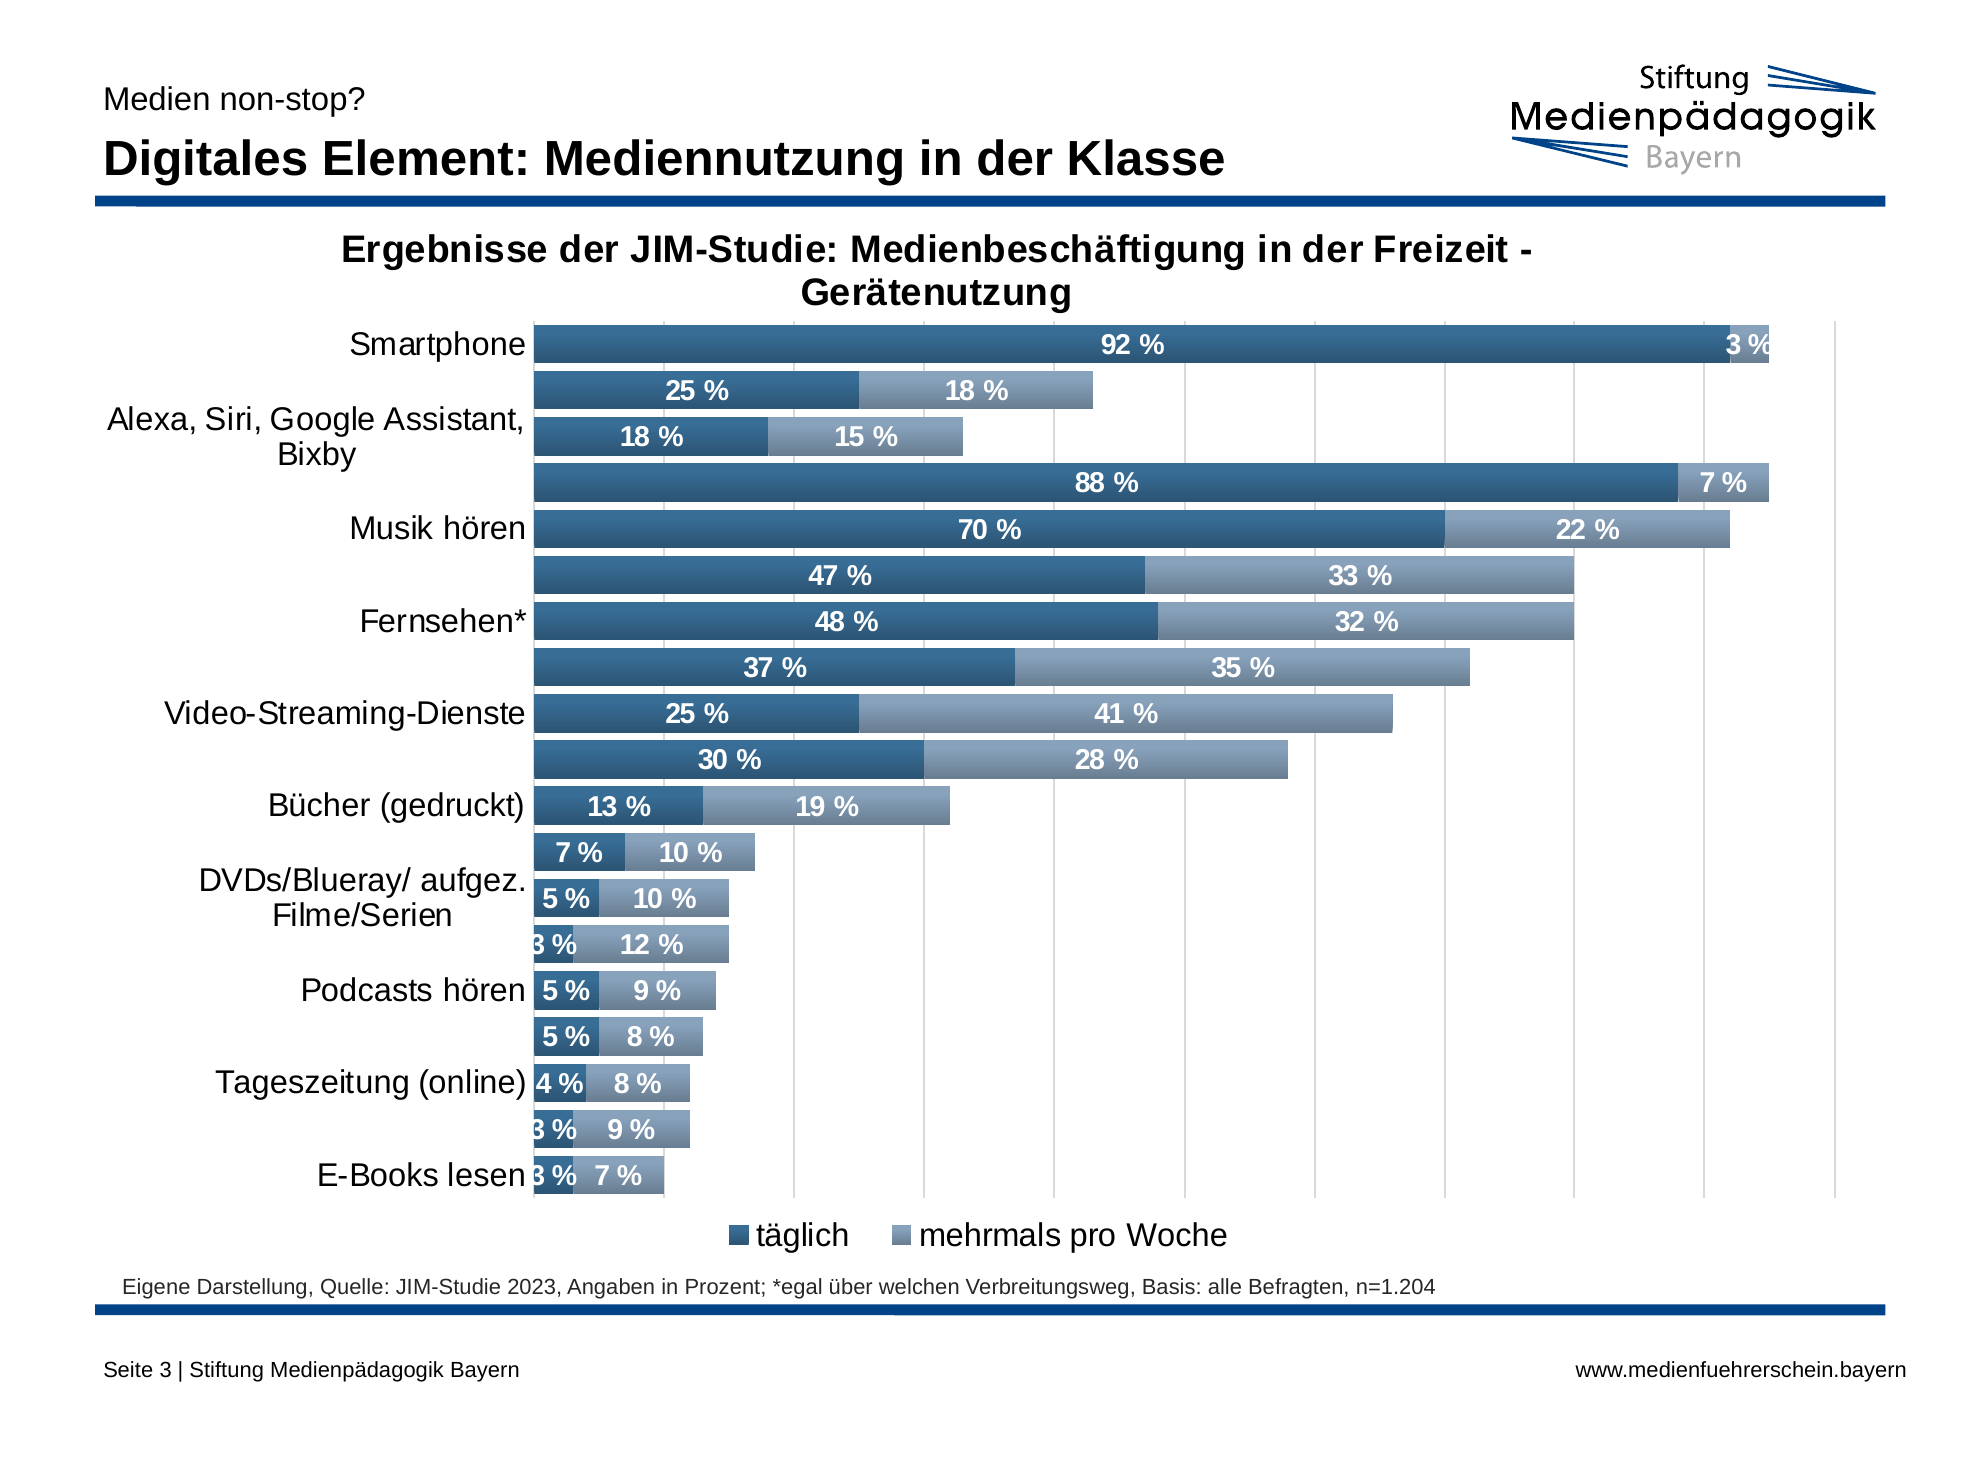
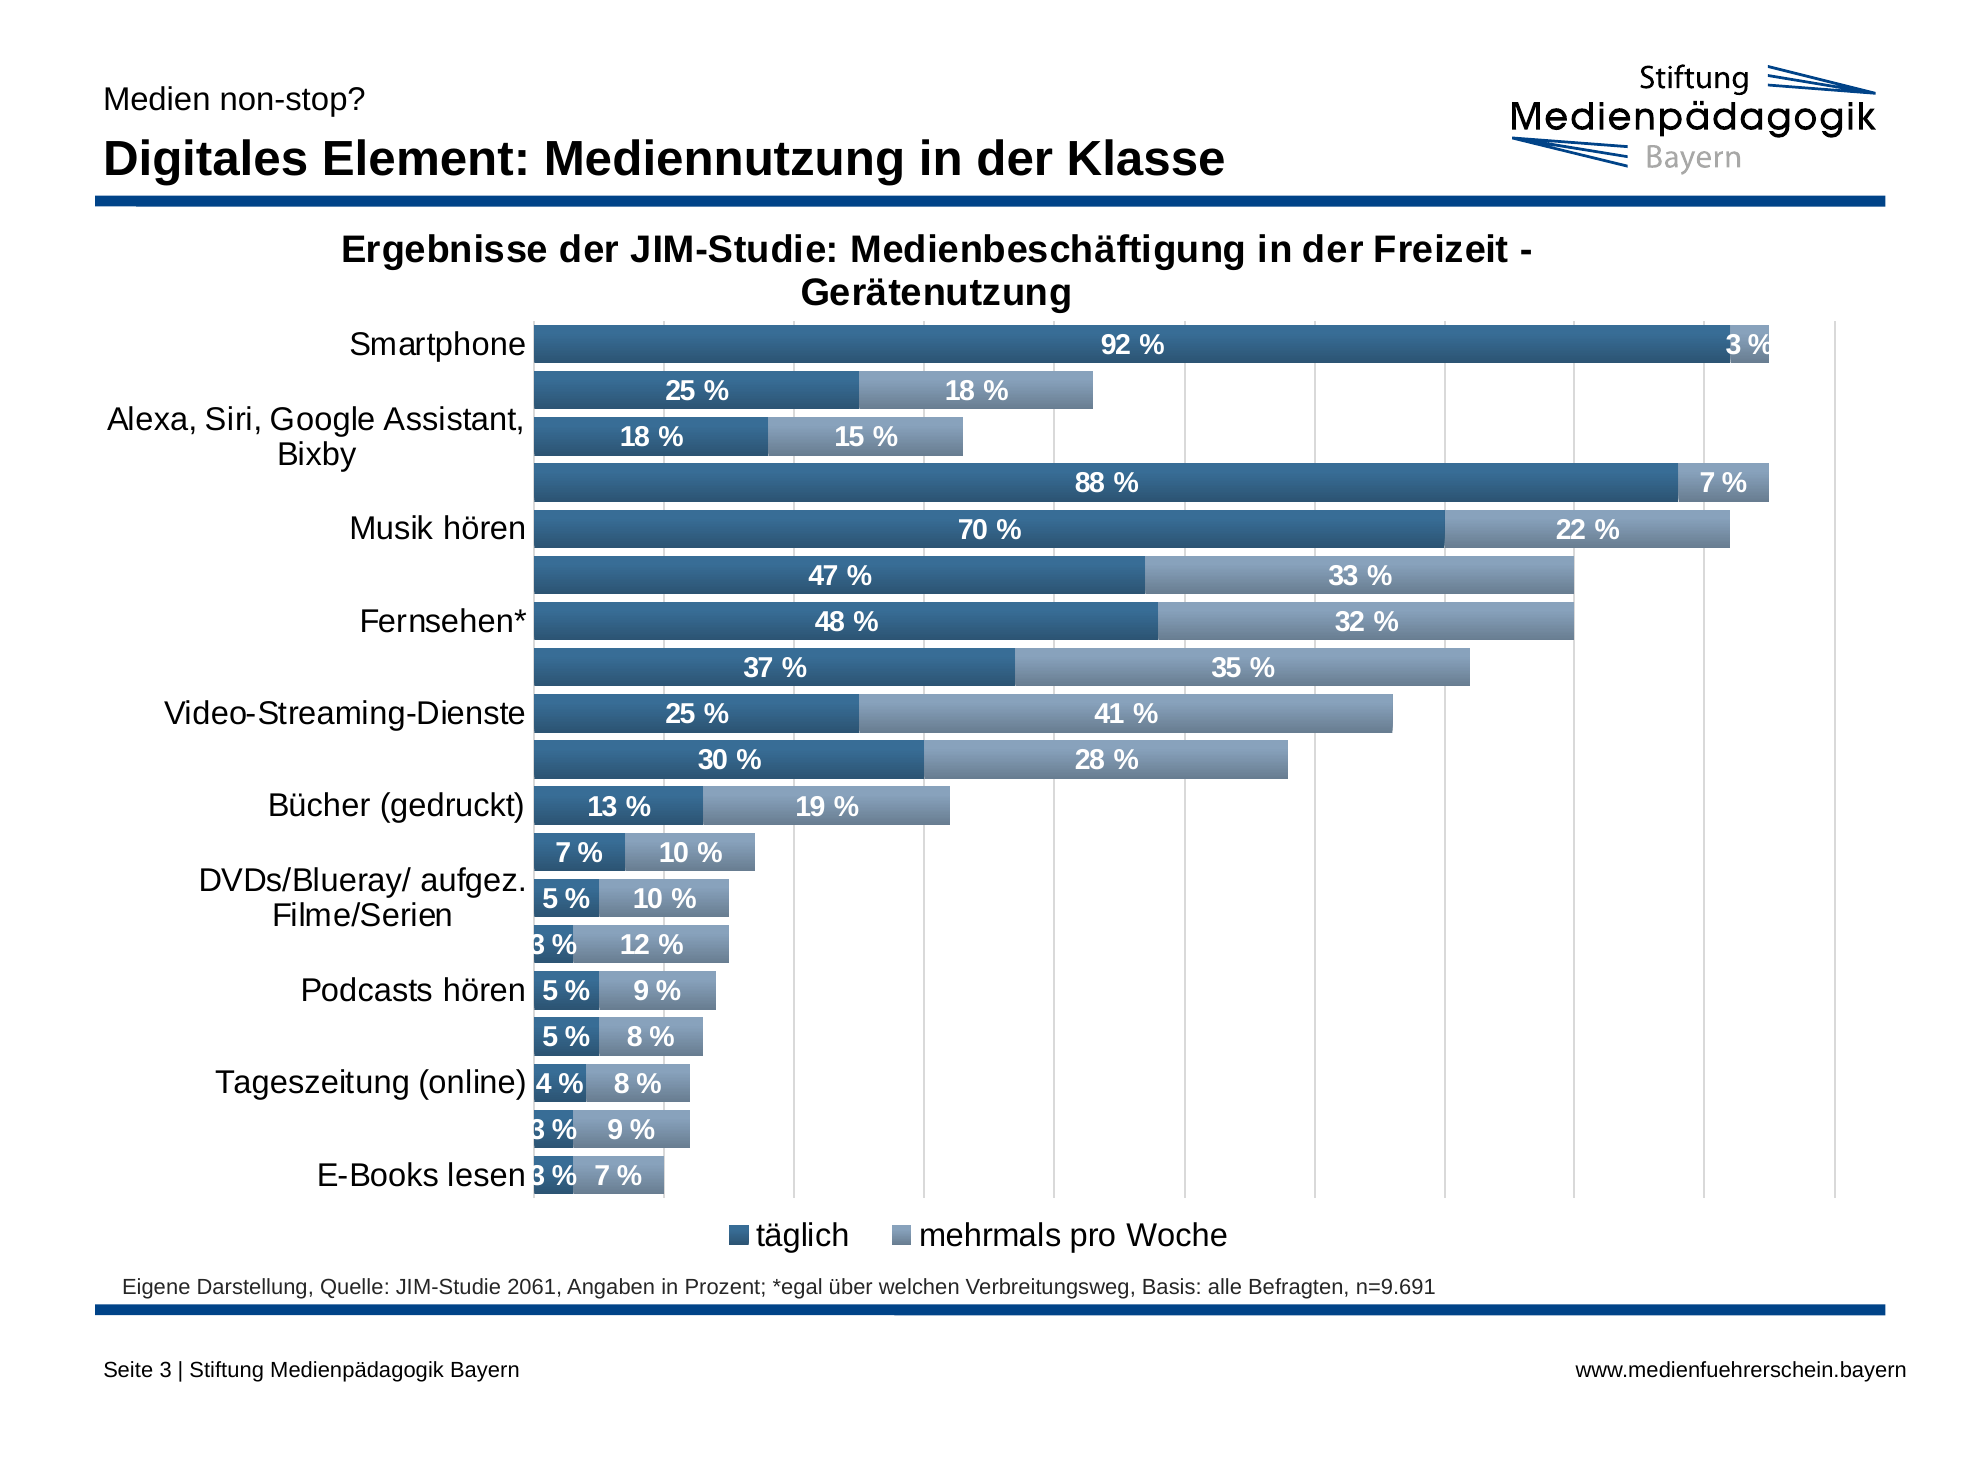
2023: 2023 -> 2061
n=1.204: n=1.204 -> n=9.691
